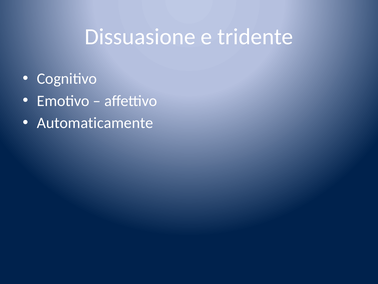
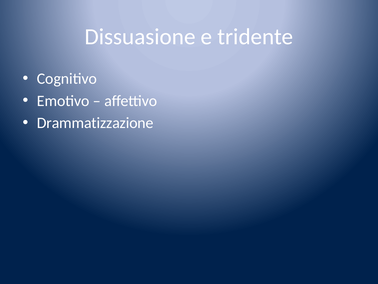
Automaticamente: Automaticamente -> Drammatizzazione
